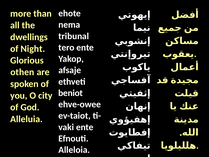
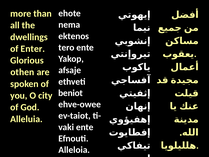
tribunal: tribunal -> ektenos
Night: Night -> Enter
